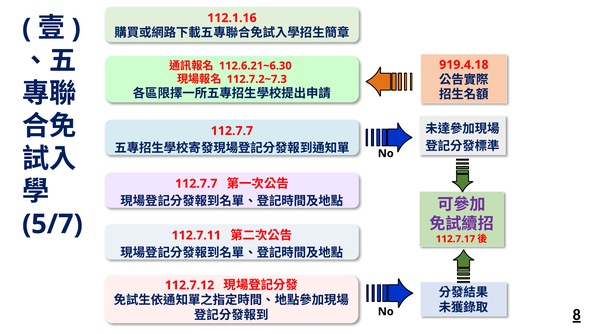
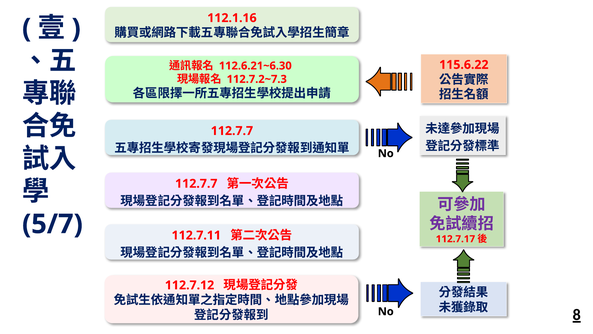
919.4.18: 919.4.18 -> 115.6.22
